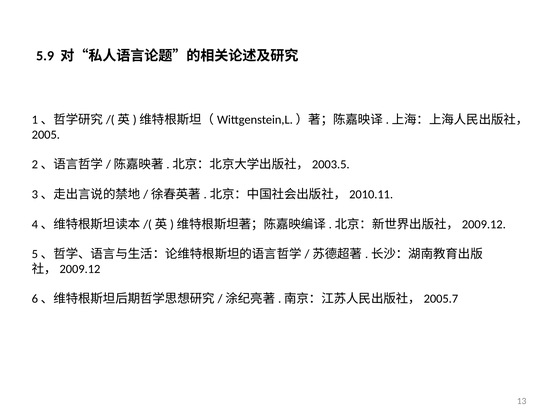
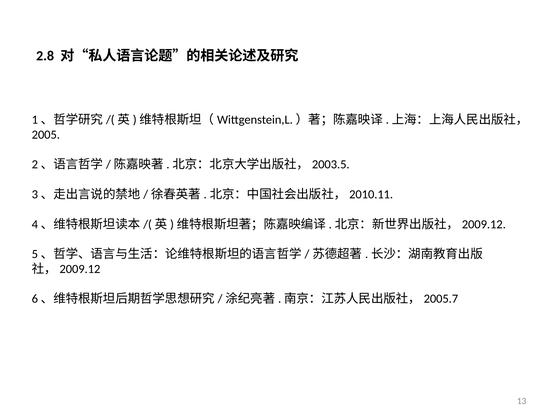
5.9: 5.9 -> 2.8
